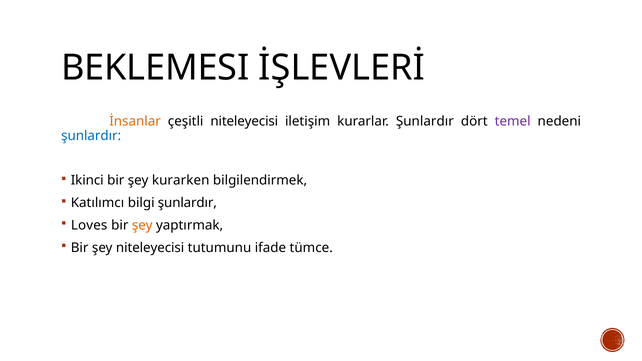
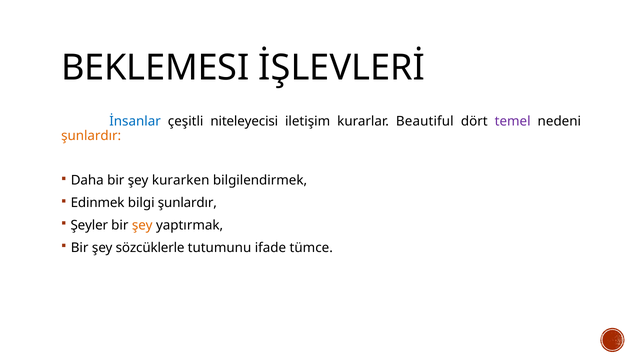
İnsanlar colour: orange -> blue
kurarlar Şunlardır: Şunlardır -> Beautiful
şunlardır at (91, 136) colour: blue -> orange
Ikinci: Ikinci -> Daha
Katılımcı: Katılımcı -> Edinmek
Loves: Loves -> Şeyler
şey niteleyecisi: niteleyecisi -> sözcüklerle
